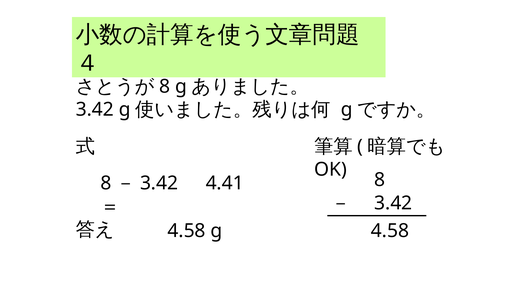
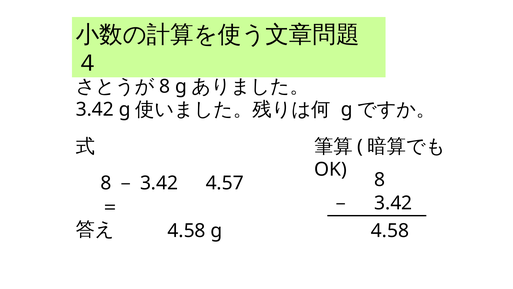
4.41: 4.41 -> 4.57
